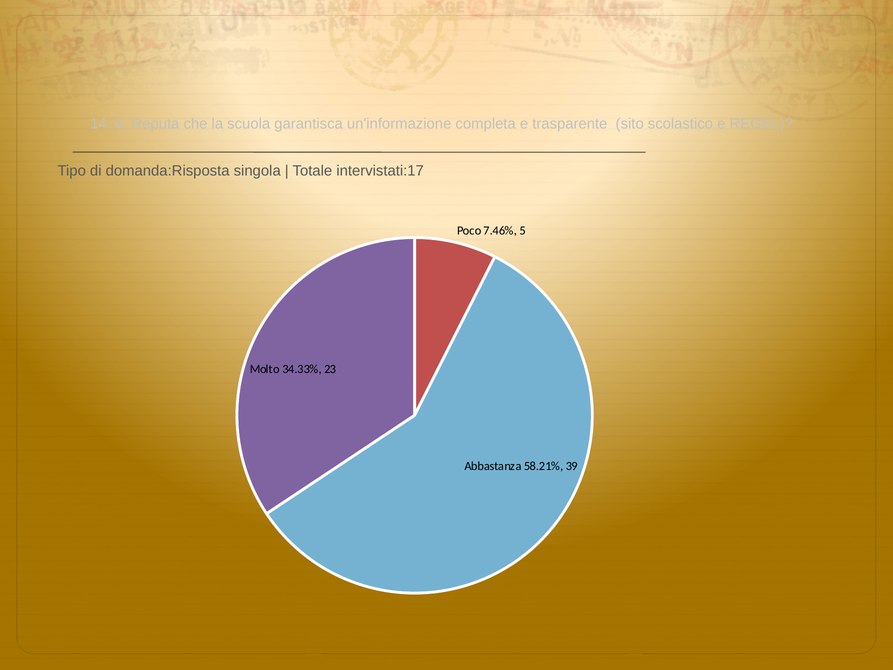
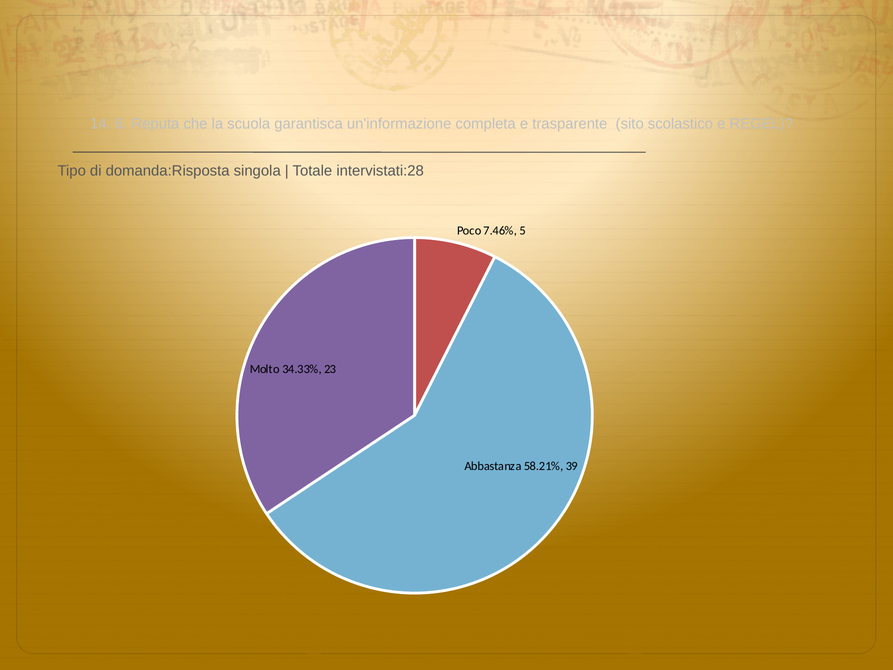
intervistati:17: intervistati:17 -> intervistati:28
